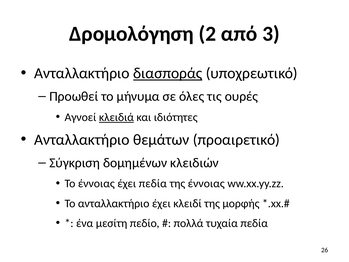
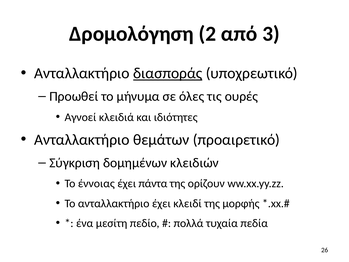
κλειδιά underline: present -> none
έχει πεδία: πεδία -> πάντα
της έννοιας: έννοιας -> ορίζουν
